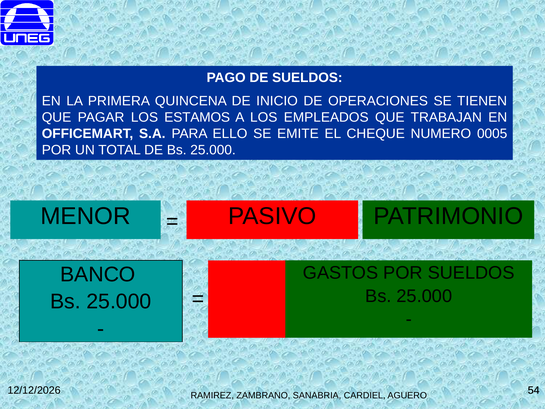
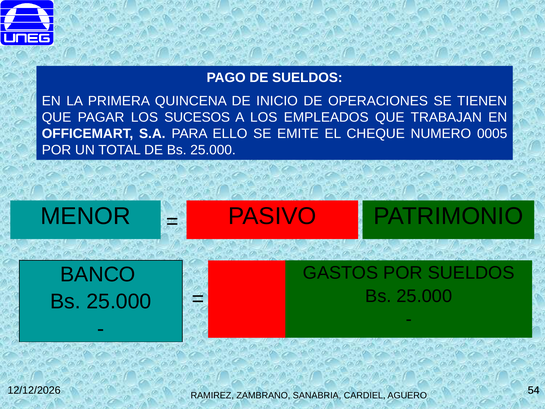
ESTAMOS: ESTAMOS -> SUCESOS
